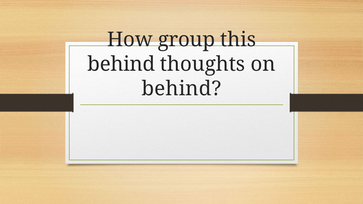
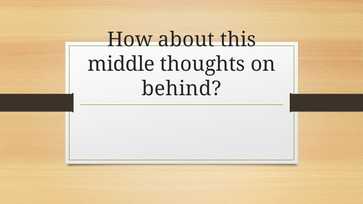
group: group -> about
behind at (121, 64): behind -> middle
